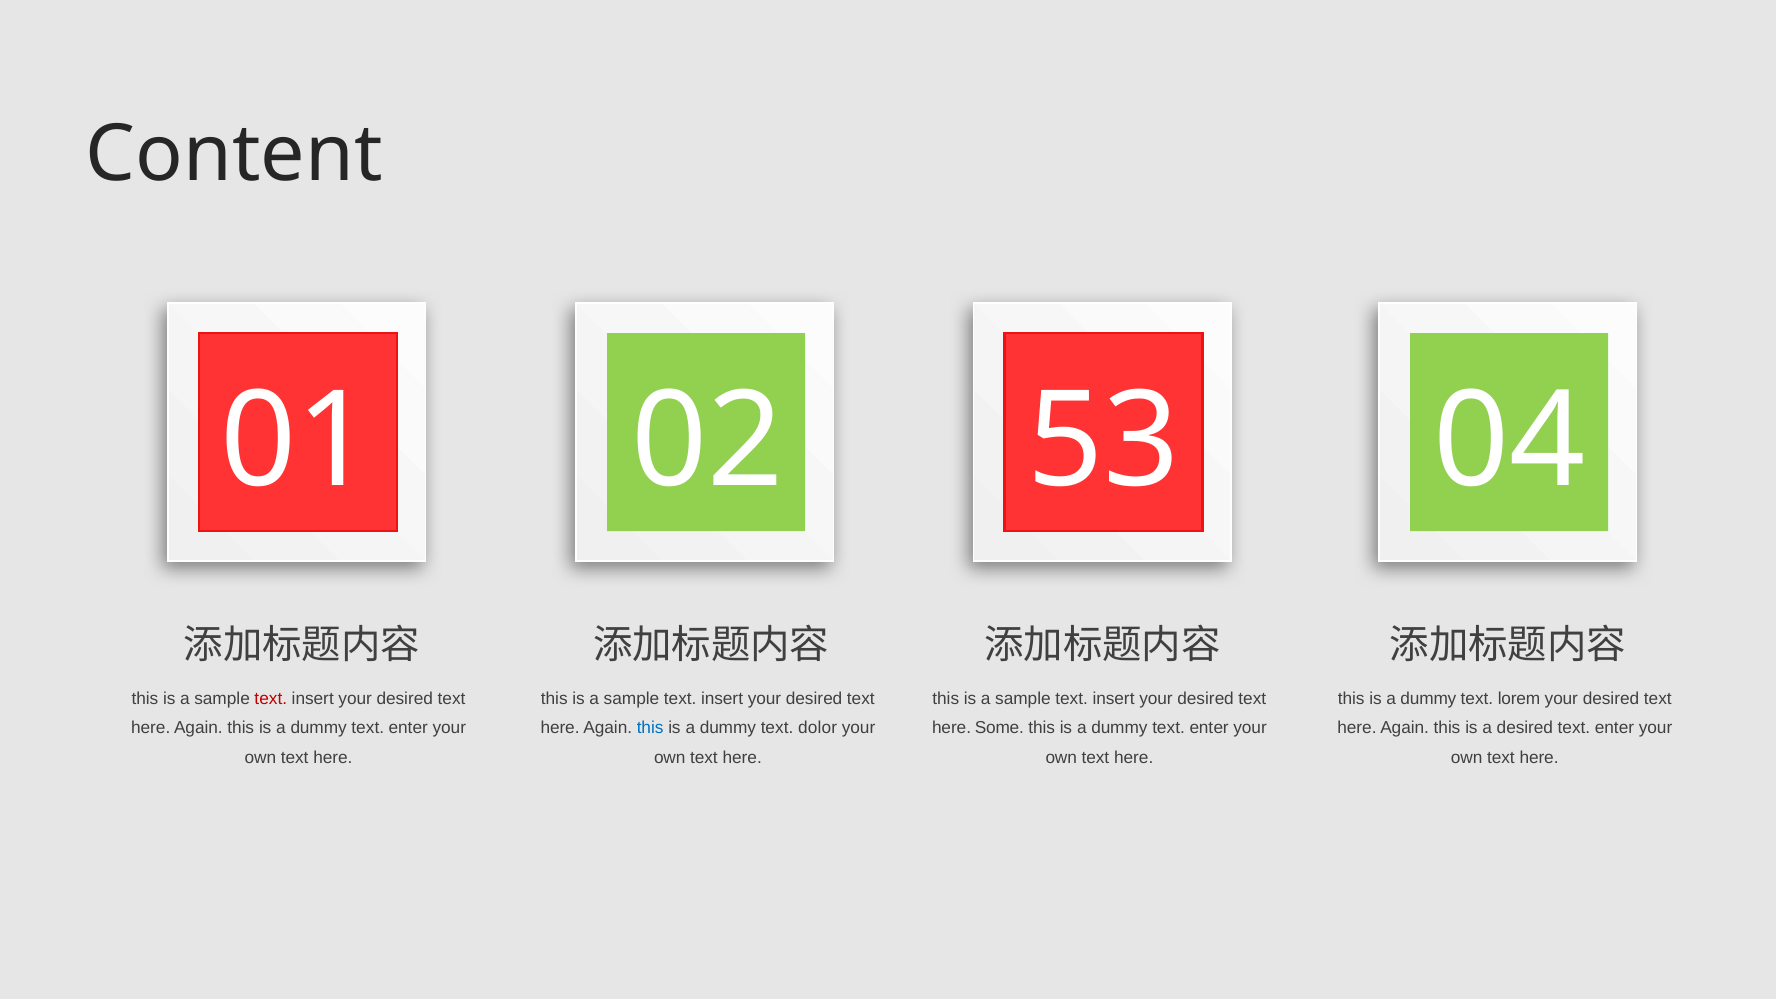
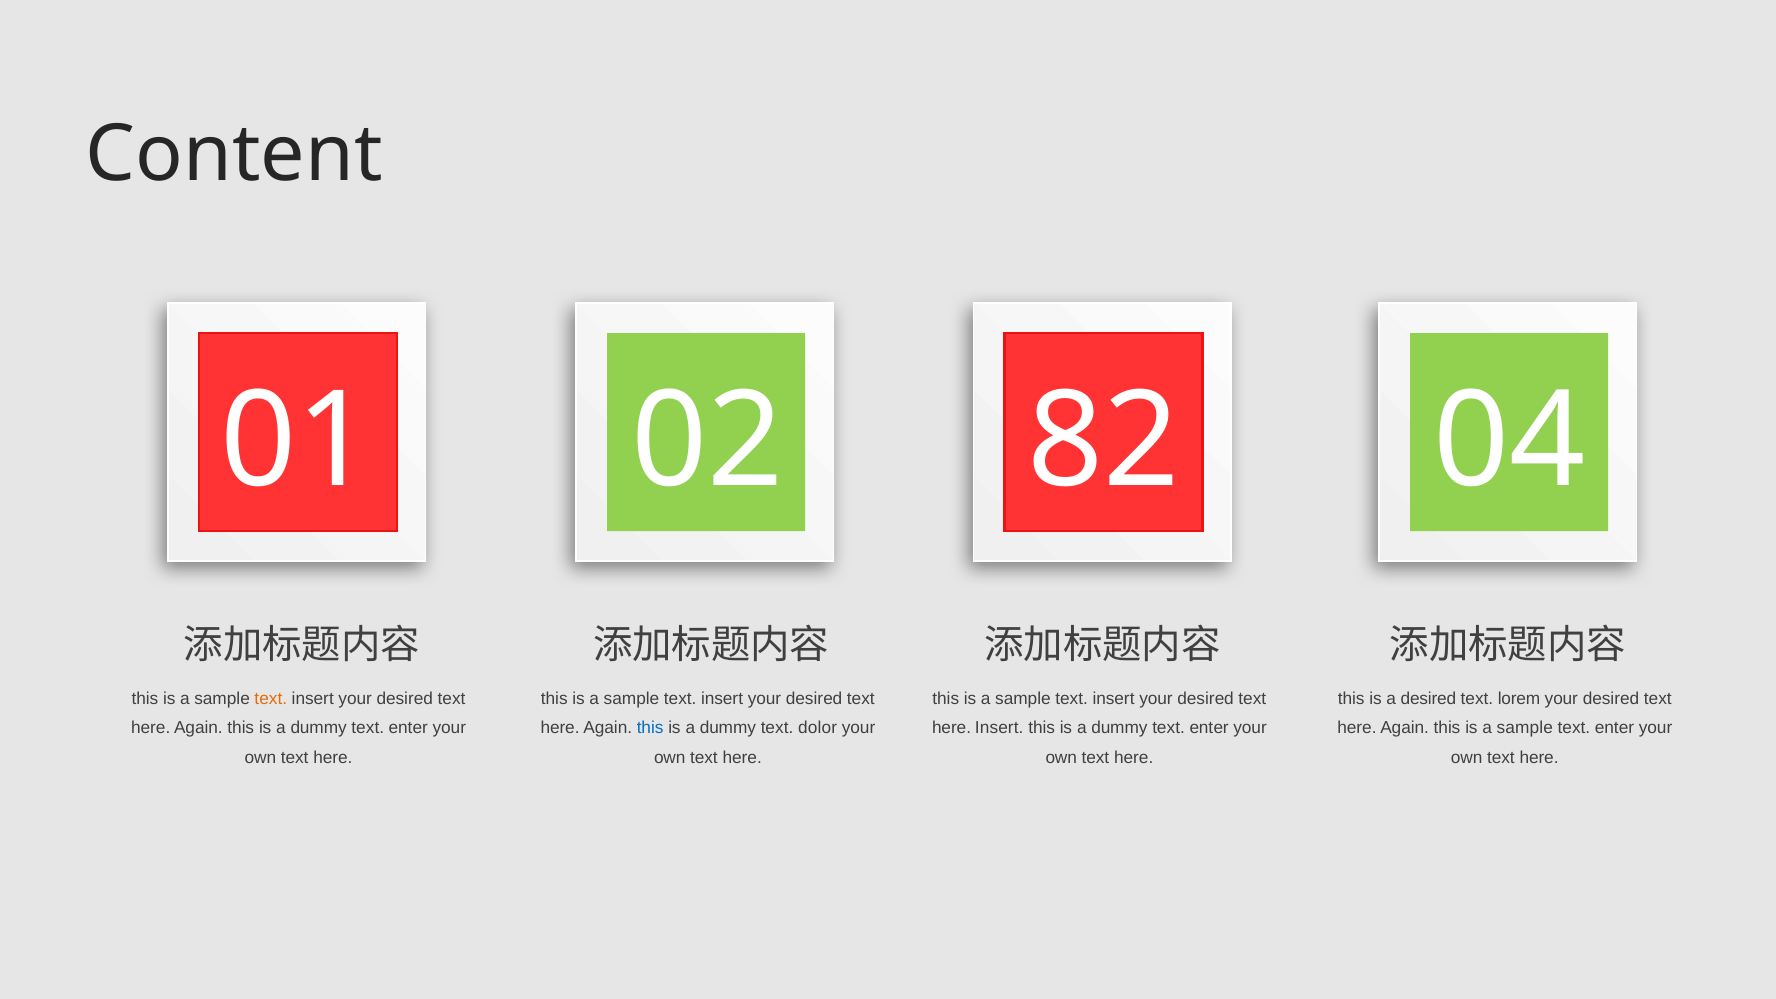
53: 53 -> 82
text at (271, 698) colour: red -> orange
dummy at (1428, 698): dummy -> desired
here Some: Some -> Insert
desired at (1525, 728): desired -> sample
